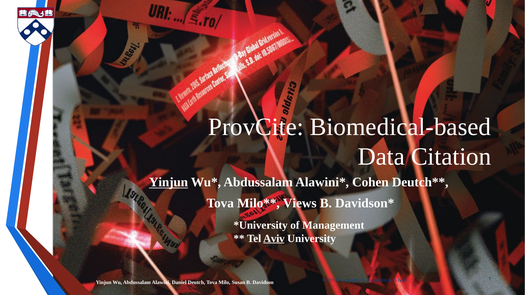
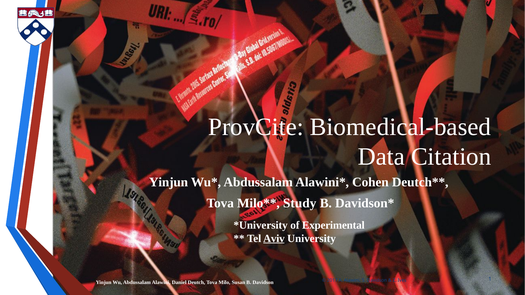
Yinjun at (169, 182) underline: present -> none
Views: Views -> Study
Management: Management -> Experimental
